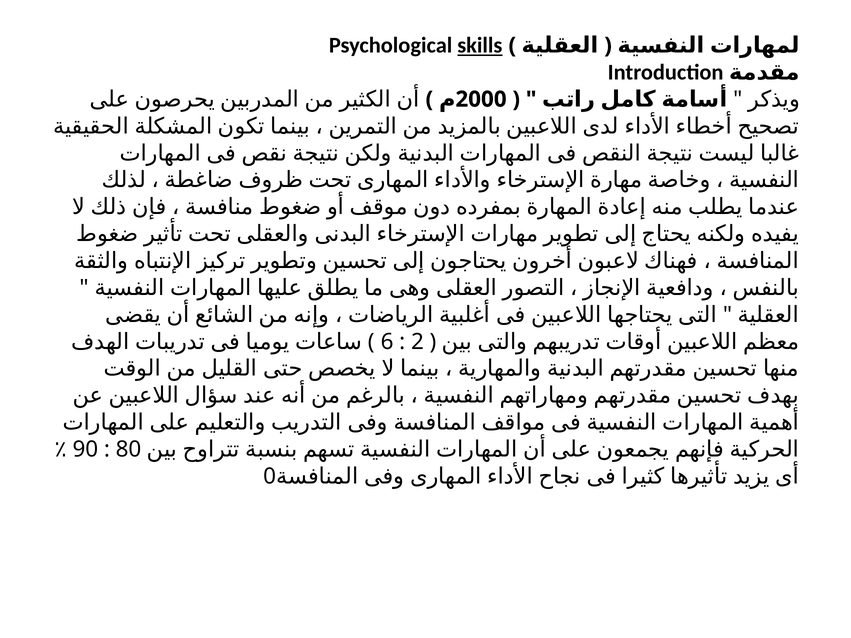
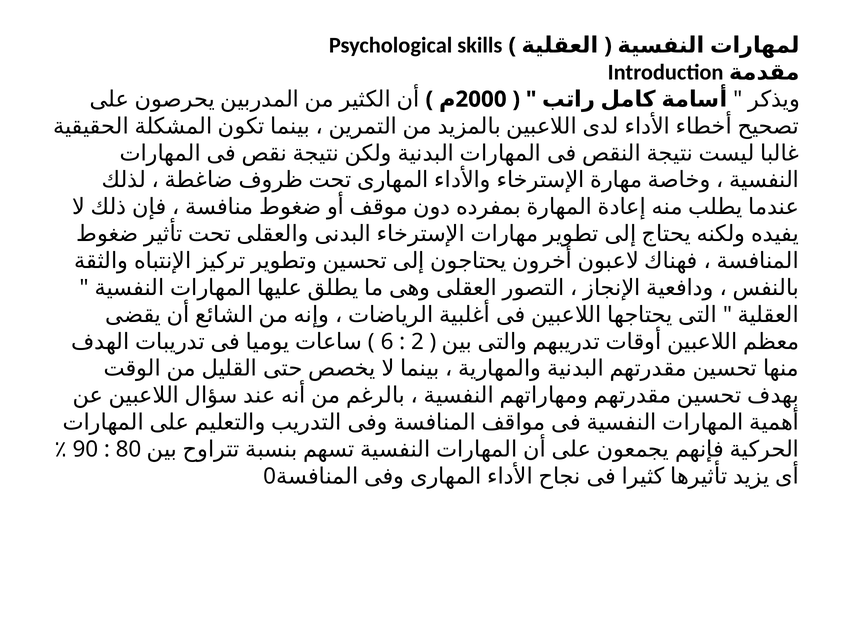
skills underline: present -> none
